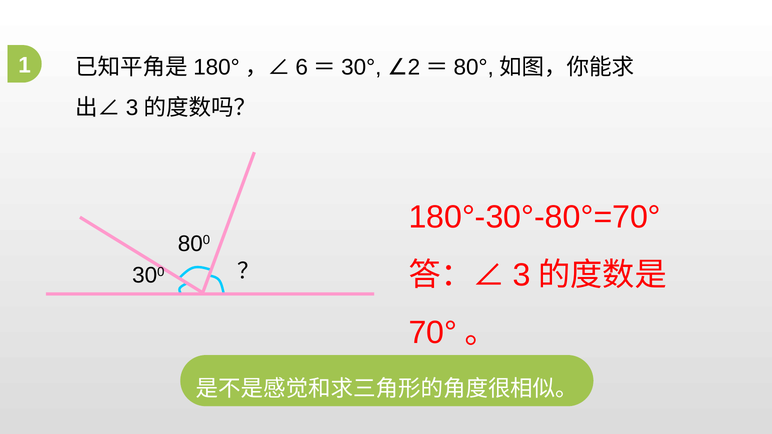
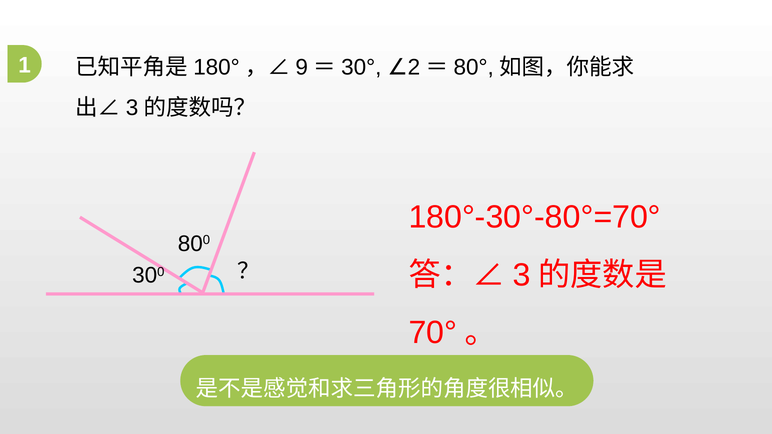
6: 6 -> 9
